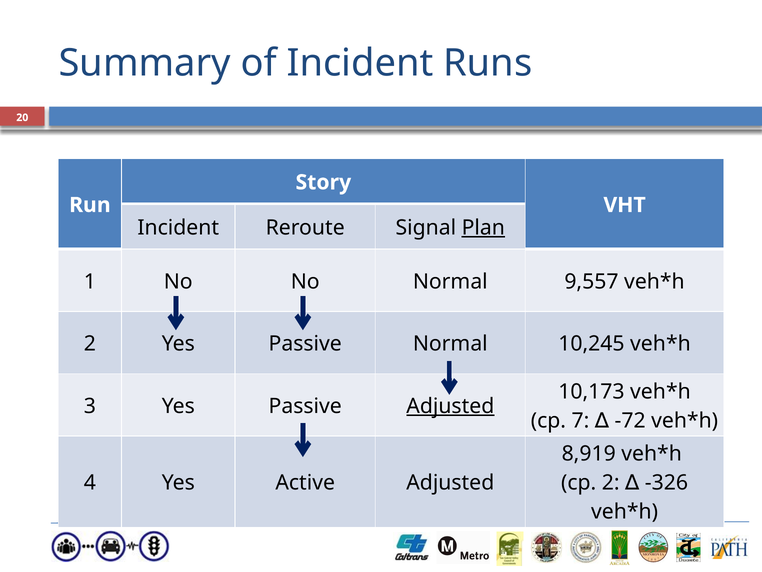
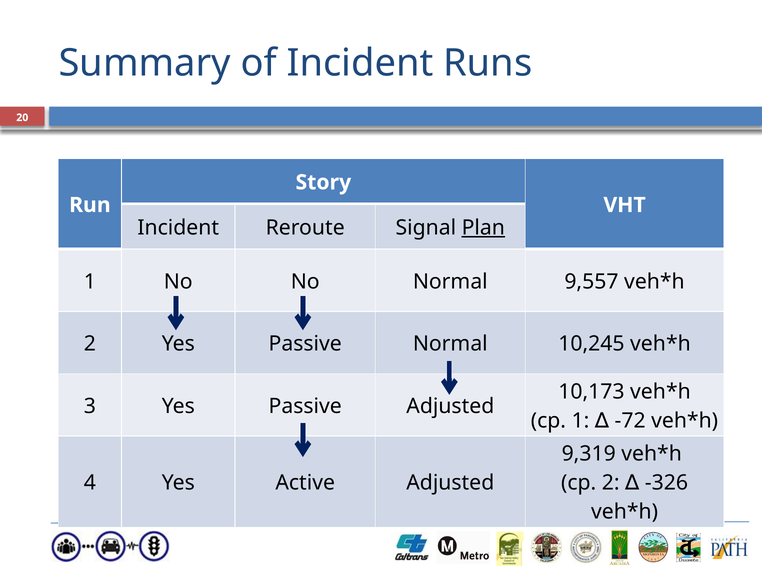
Adjusted at (450, 406) underline: present -> none
cp 7: 7 -> 1
8,919: 8,919 -> 9,319
